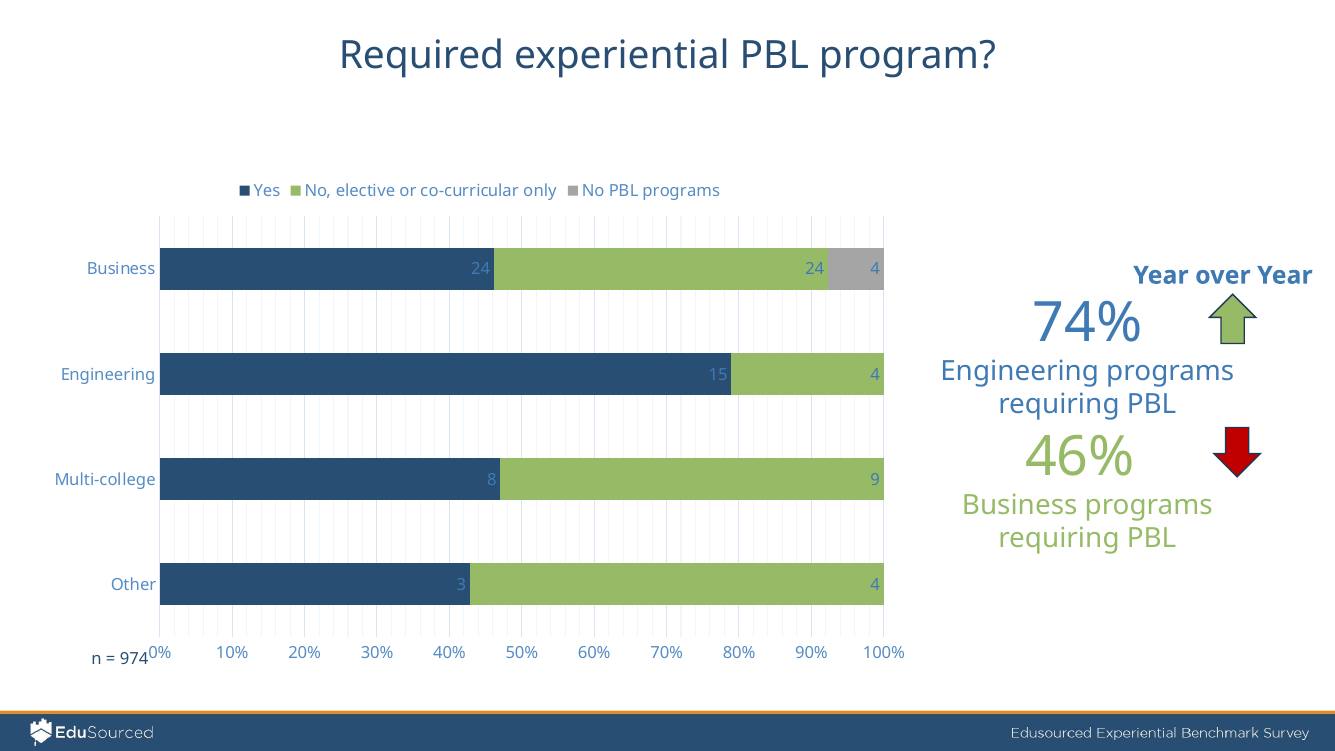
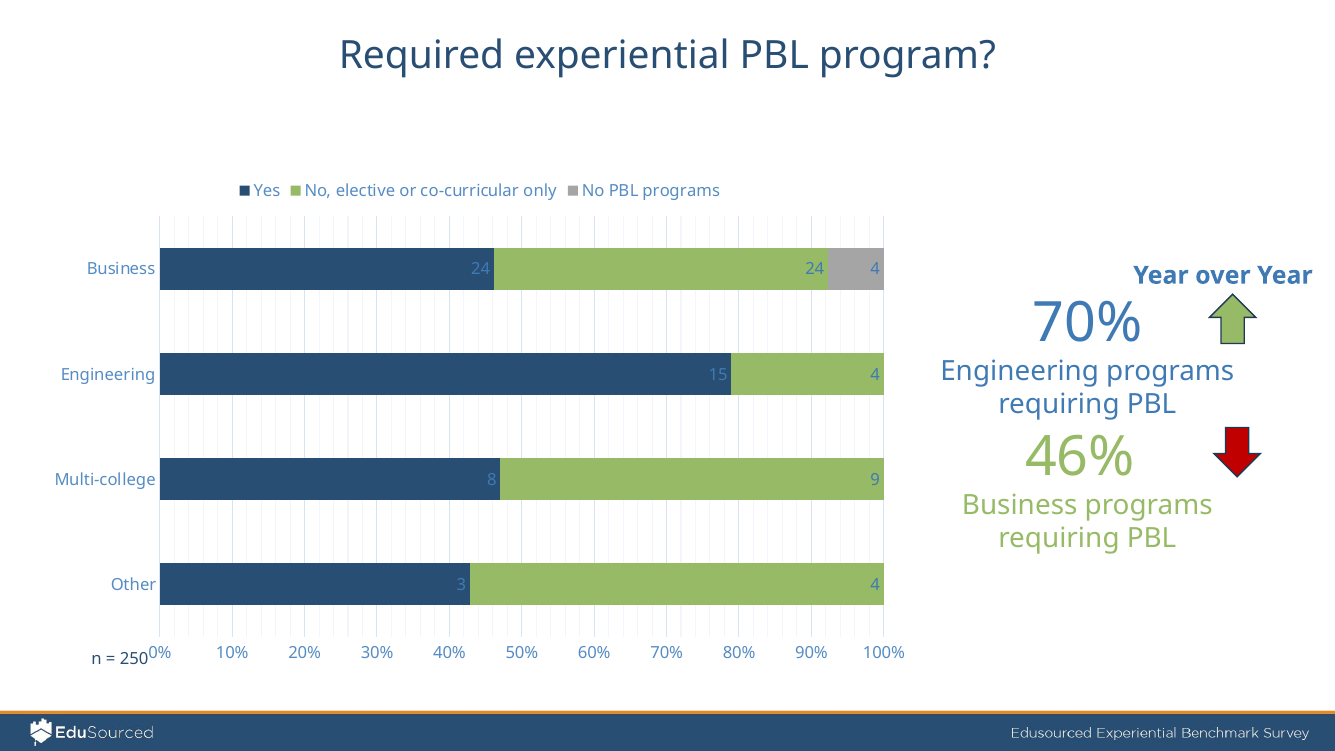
74% at (1087, 323): 74% -> 70%
974: 974 -> 250
